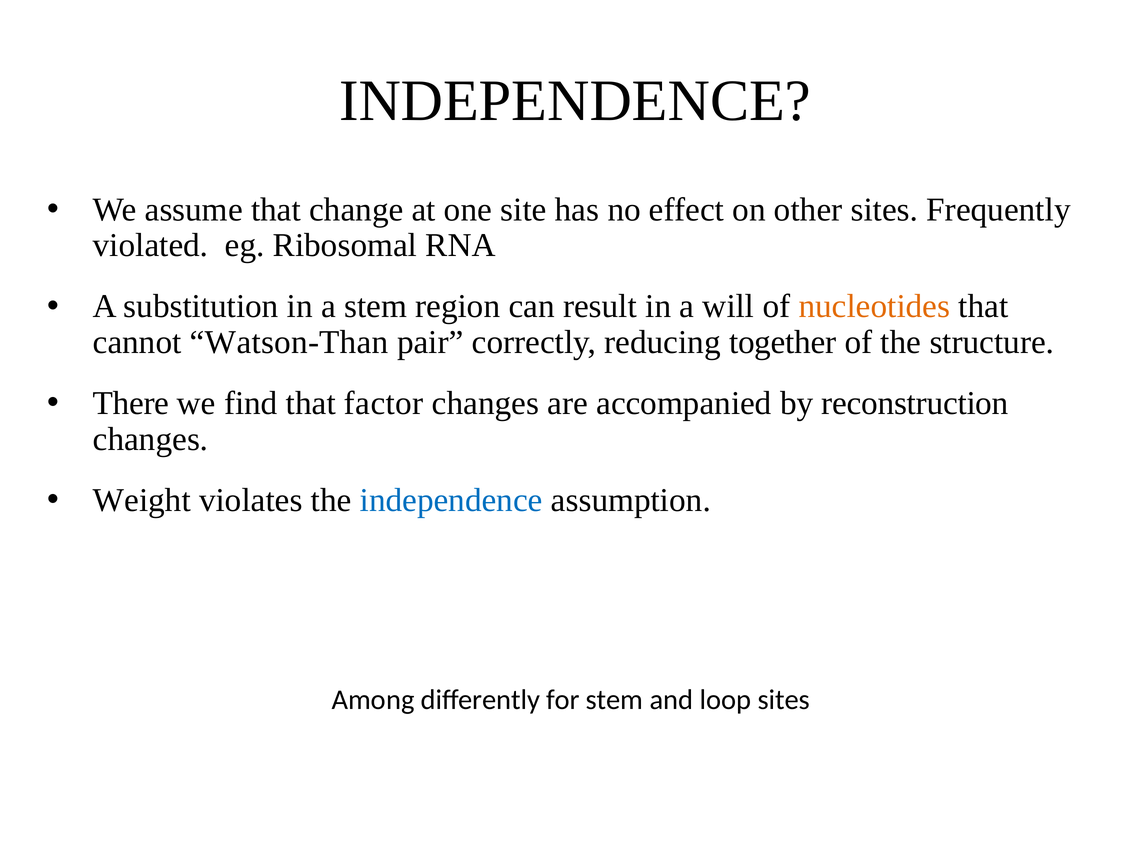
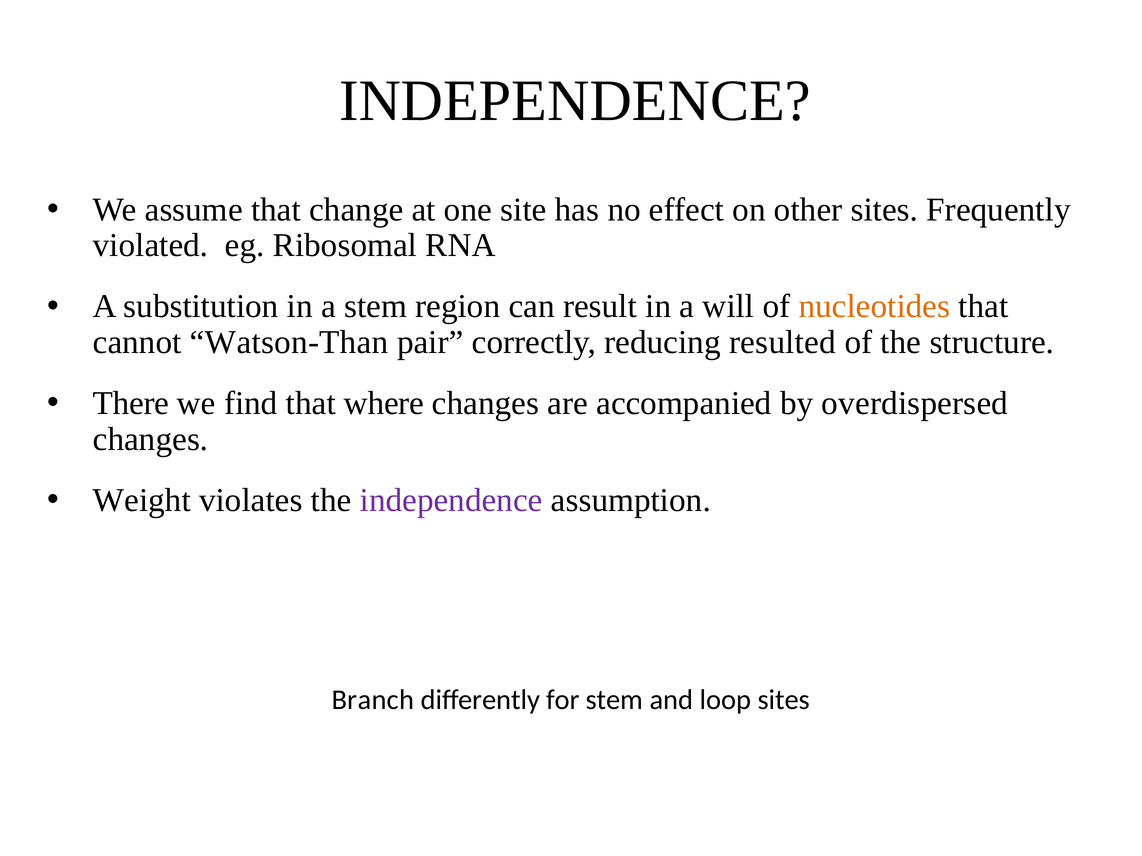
together: together -> resulted
factor: factor -> where
reconstruction: reconstruction -> overdispersed
independence at (451, 500) colour: blue -> purple
Among: Among -> Branch
